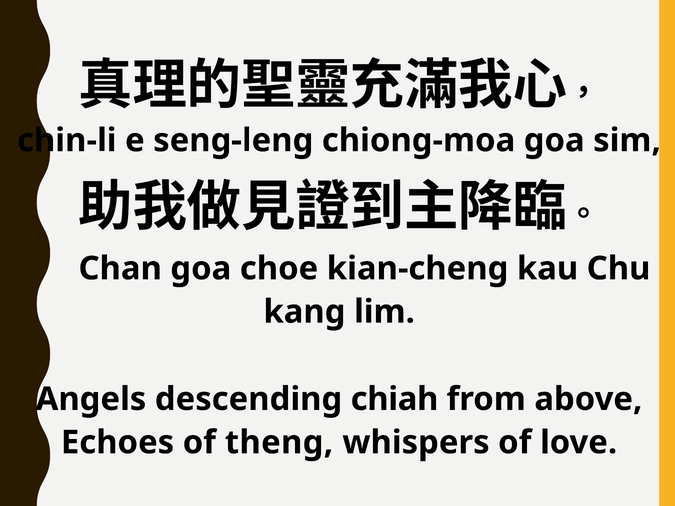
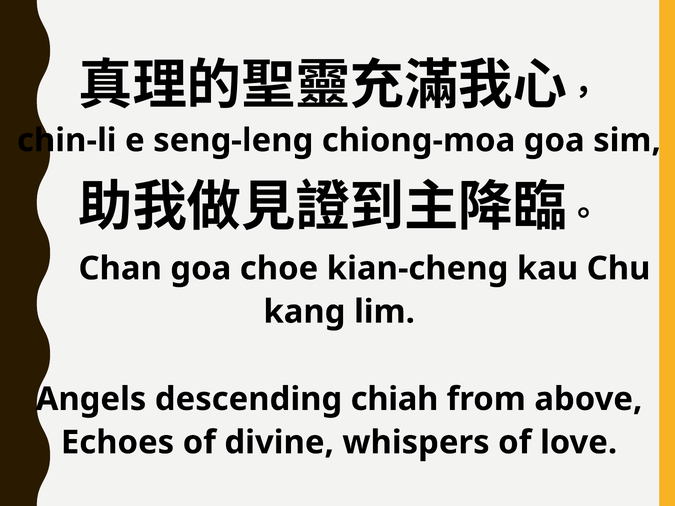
theng: theng -> divine
